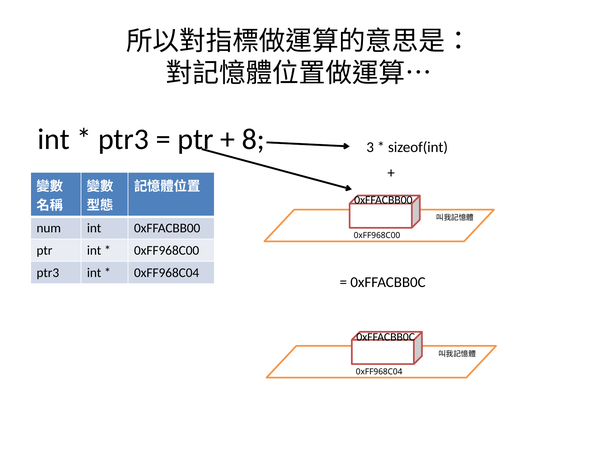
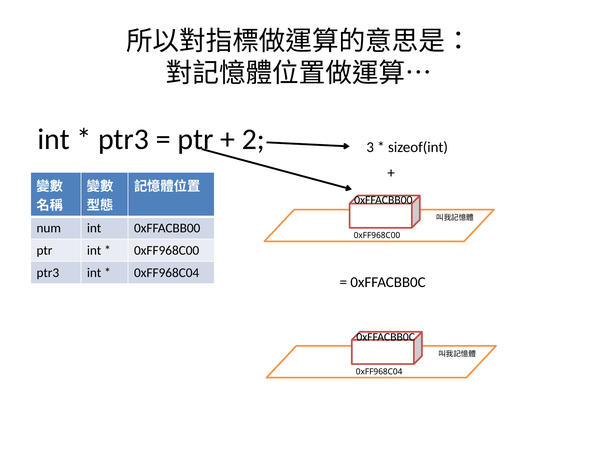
8: 8 -> 2
